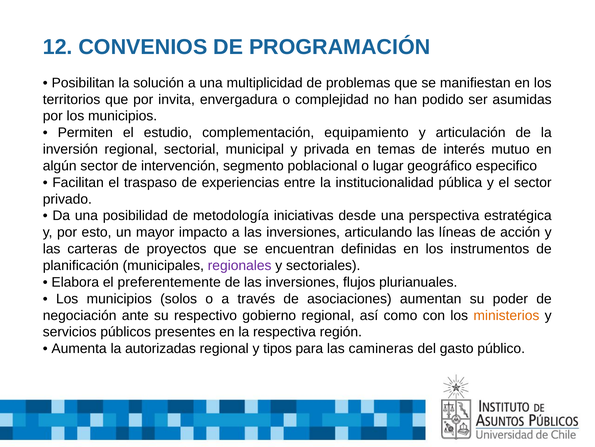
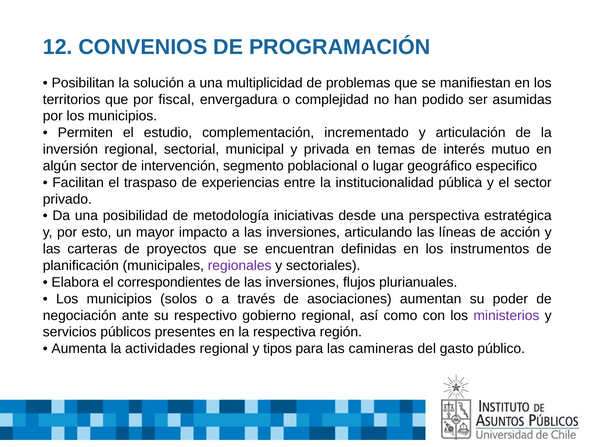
invita: invita -> fiscal
equipamiento: equipamiento -> incrementado
preferentemente: preferentemente -> correspondientes
ministerios colour: orange -> purple
autorizadas: autorizadas -> actividades
